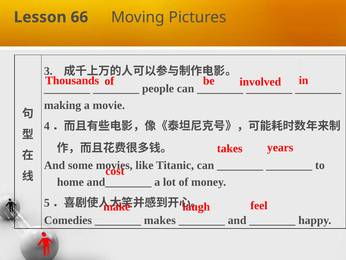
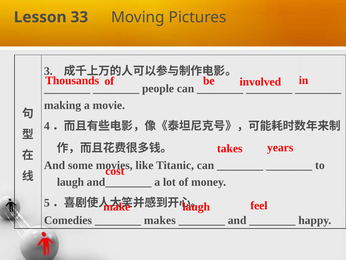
66: 66 -> 33
home at (70, 182): home -> laugh
